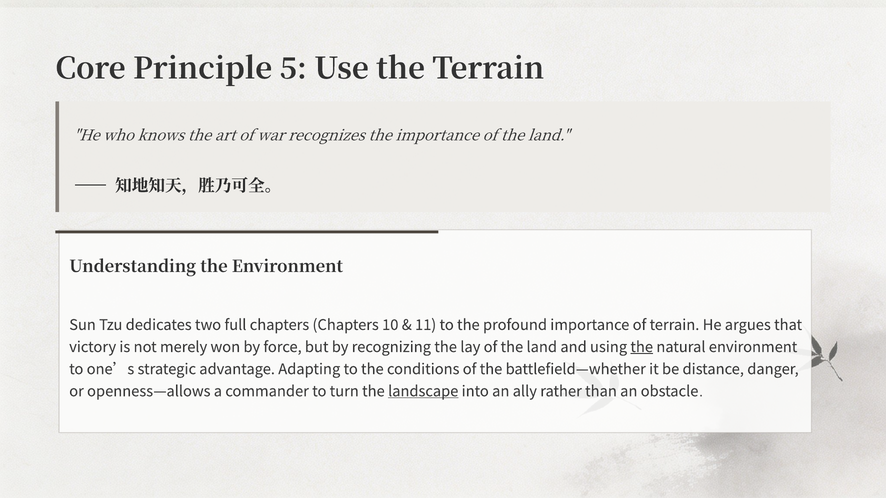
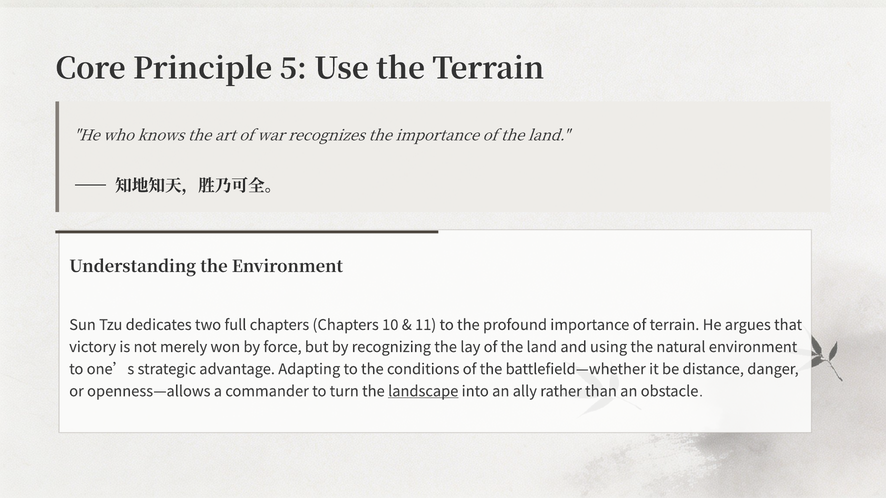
the at (642, 347) underline: present -> none
